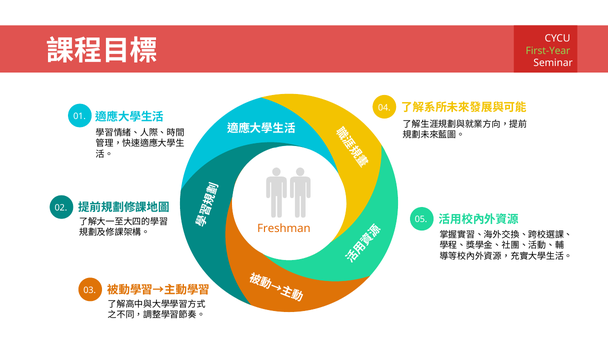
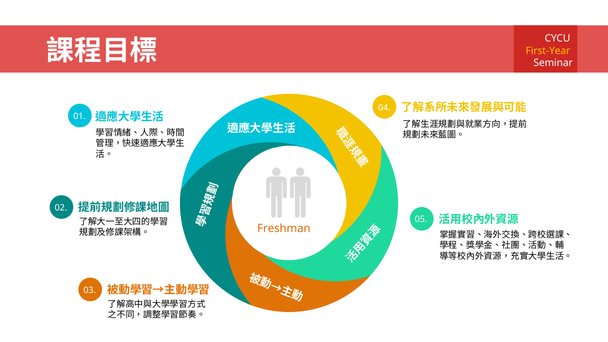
First-Year colour: light green -> yellow
